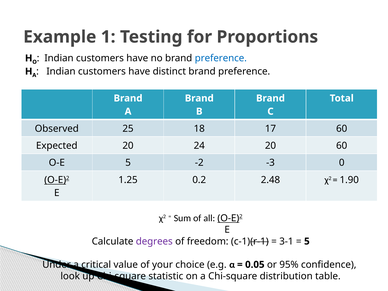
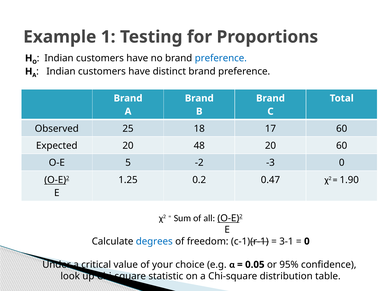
24: 24 -> 48
2.48: 2.48 -> 0.47
degrees colour: purple -> blue
5 at (307, 241): 5 -> 0
